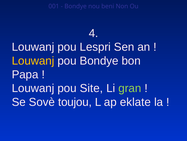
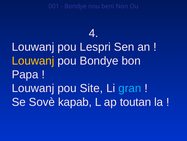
gran colour: light green -> light blue
toujou: toujou -> kapab
eklate: eklate -> toutan
